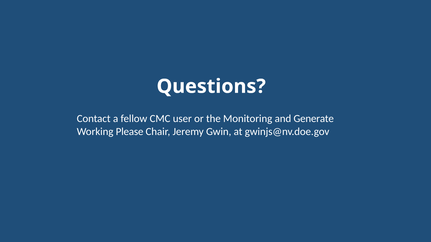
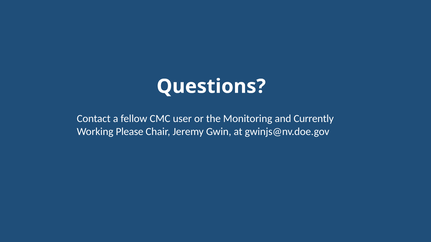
Generate: Generate -> Currently
